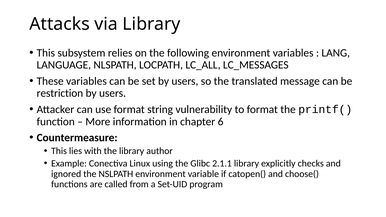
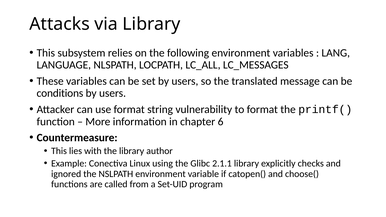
restriction: restriction -> conditions
